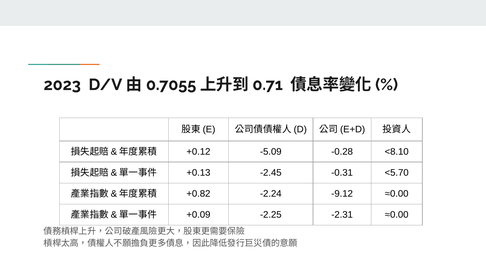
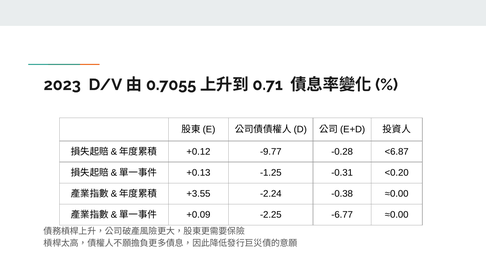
-5.09: -5.09 -> -9.77
<8.10: <8.10 -> <6.87
-2.45: -2.45 -> -1.25
<5.70: <5.70 -> <0.20
+0.82: +0.82 -> +3.55
-9.12: -9.12 -> -0.38
-2.31: -2.31 -> -6.77
